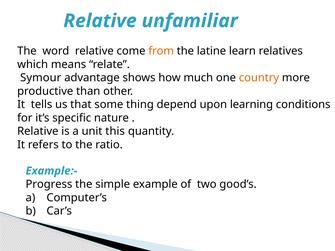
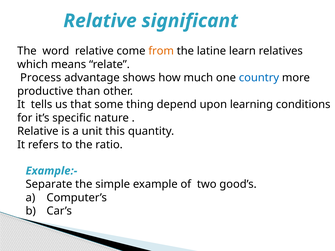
unfamiliar: unfamiliar -> significant
Symour: Symour -> Process
country colour: orange -> blue
Progress: Progress -> Separate
